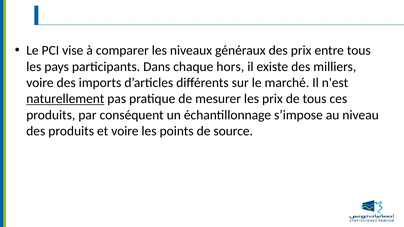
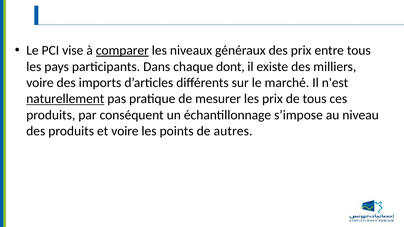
comparer underline: none -> present
hors: hors -> dont
source: source -> autres
